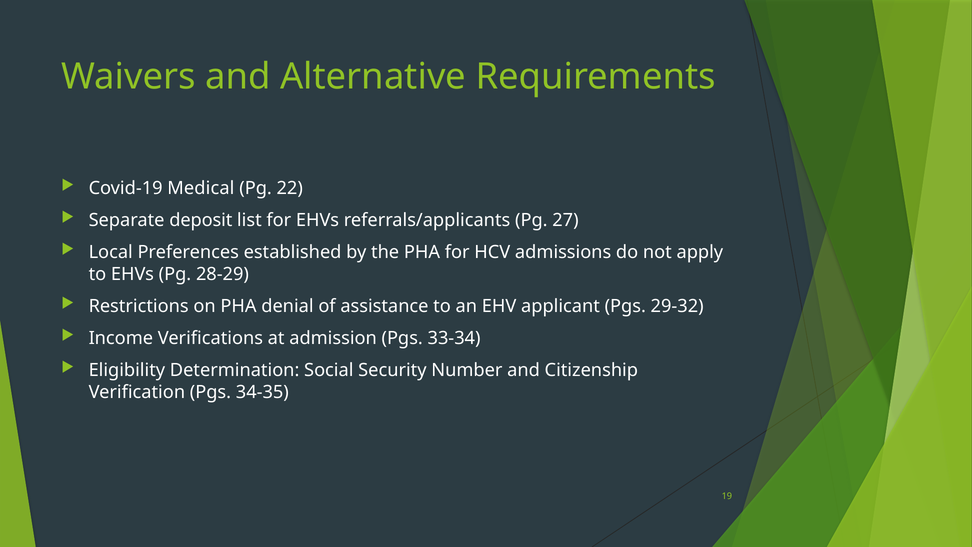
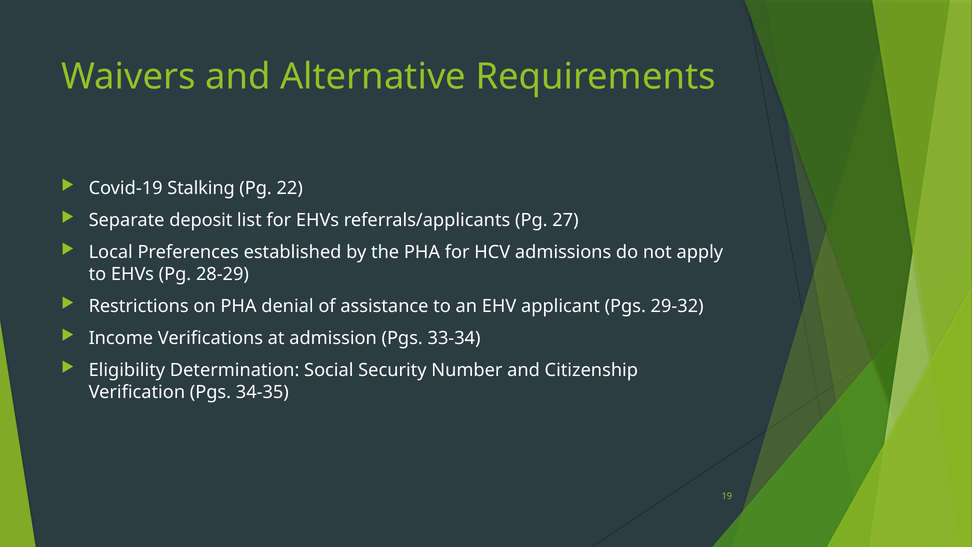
Medical: Medical -> Stalking
